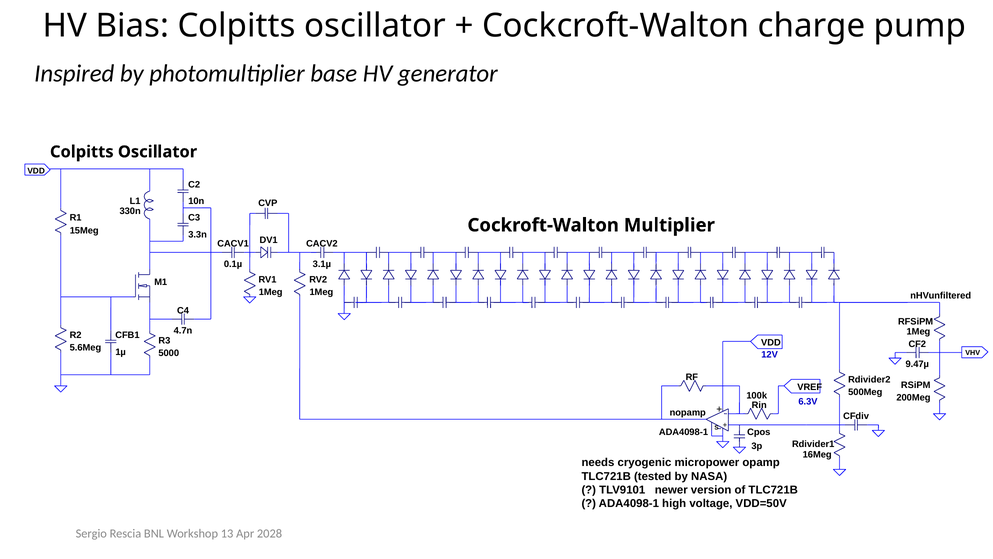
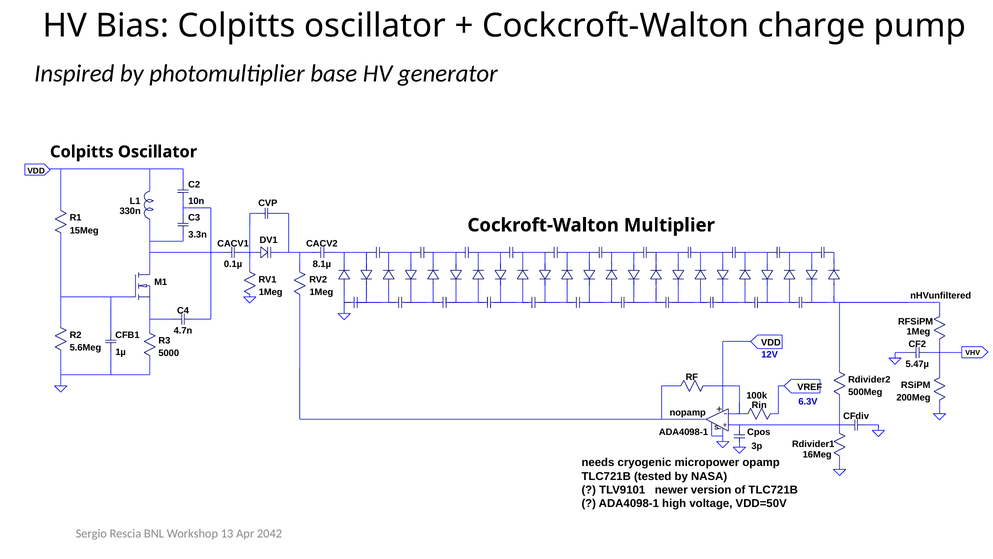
3.1µ: 3.1µ -> 8.1µ
9.47µ: 9.47µ -> 5.47µ
2028: 2028 -> 2042
